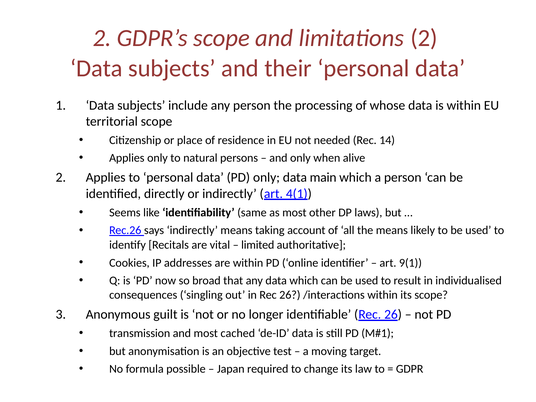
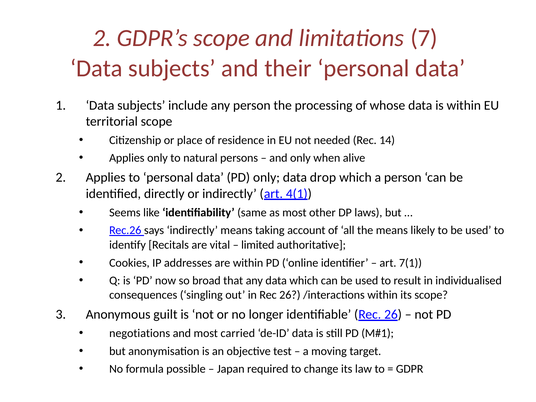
limitations 2: 2 -> 7
main: main -> drop
9(1: 9(1 -> 7(1
transmission: transmission -> negotiations
cached: cached -> carried
